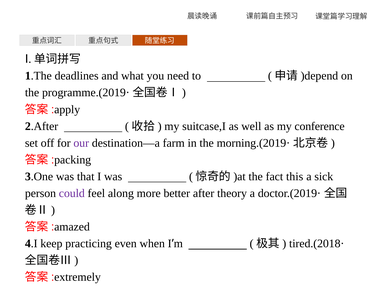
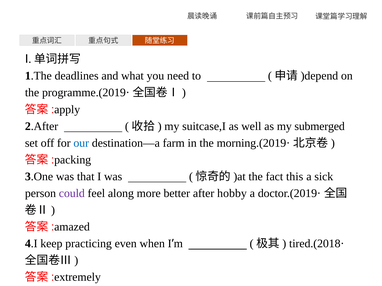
conference: conference -> submerged
our colour: purple -> blue
theory: theory -> hobby
